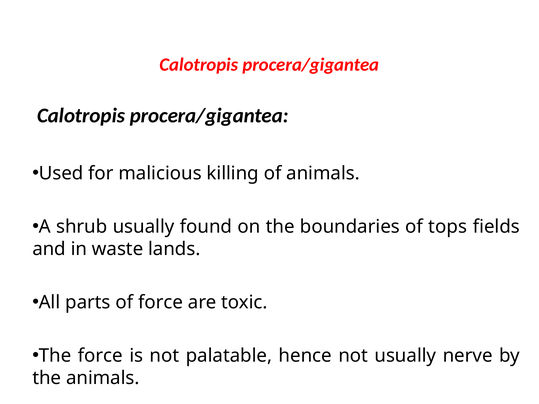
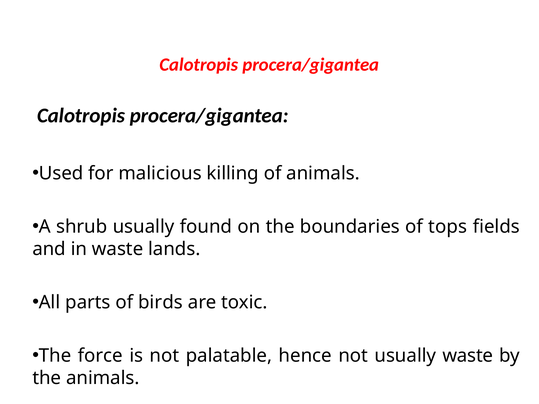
of force: force -> birds
usually nerve: nerve -> waste
